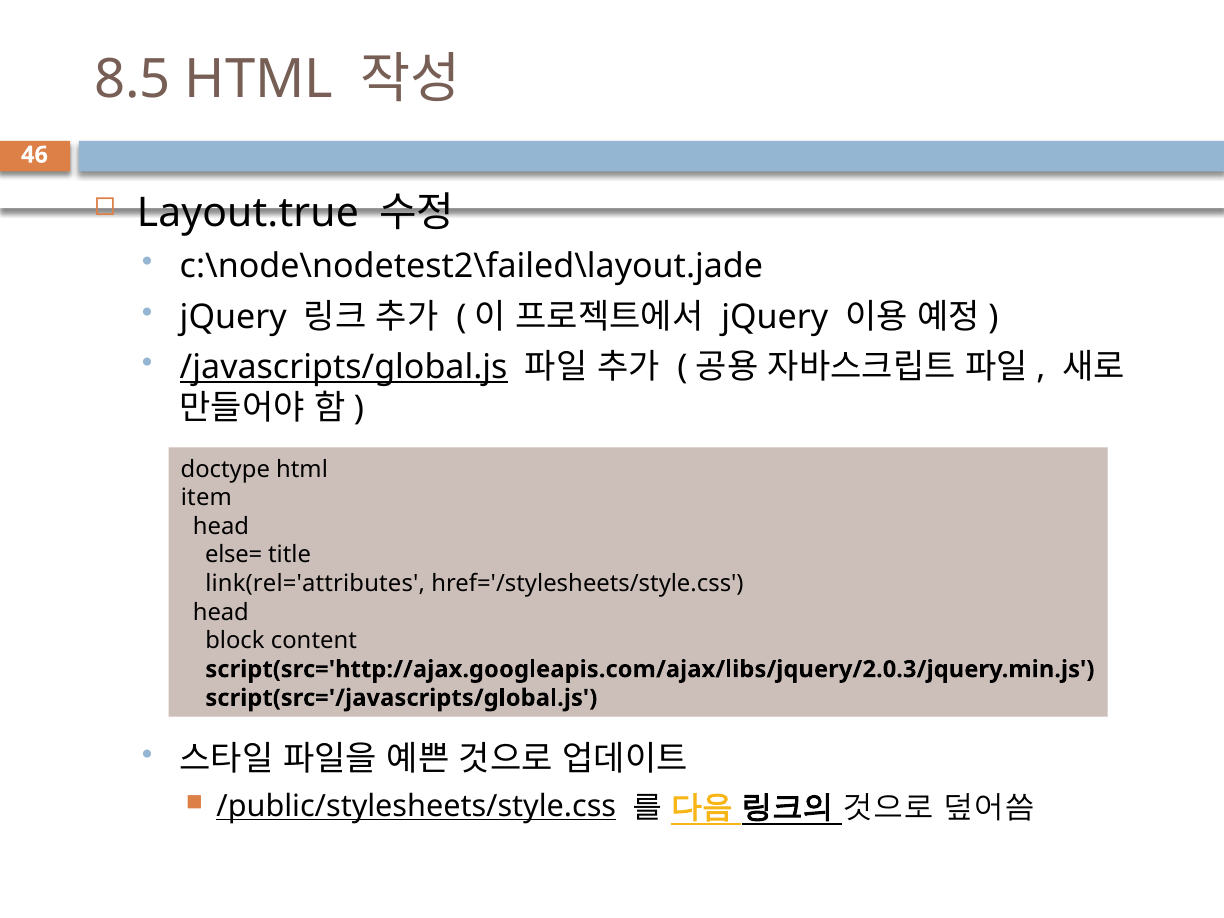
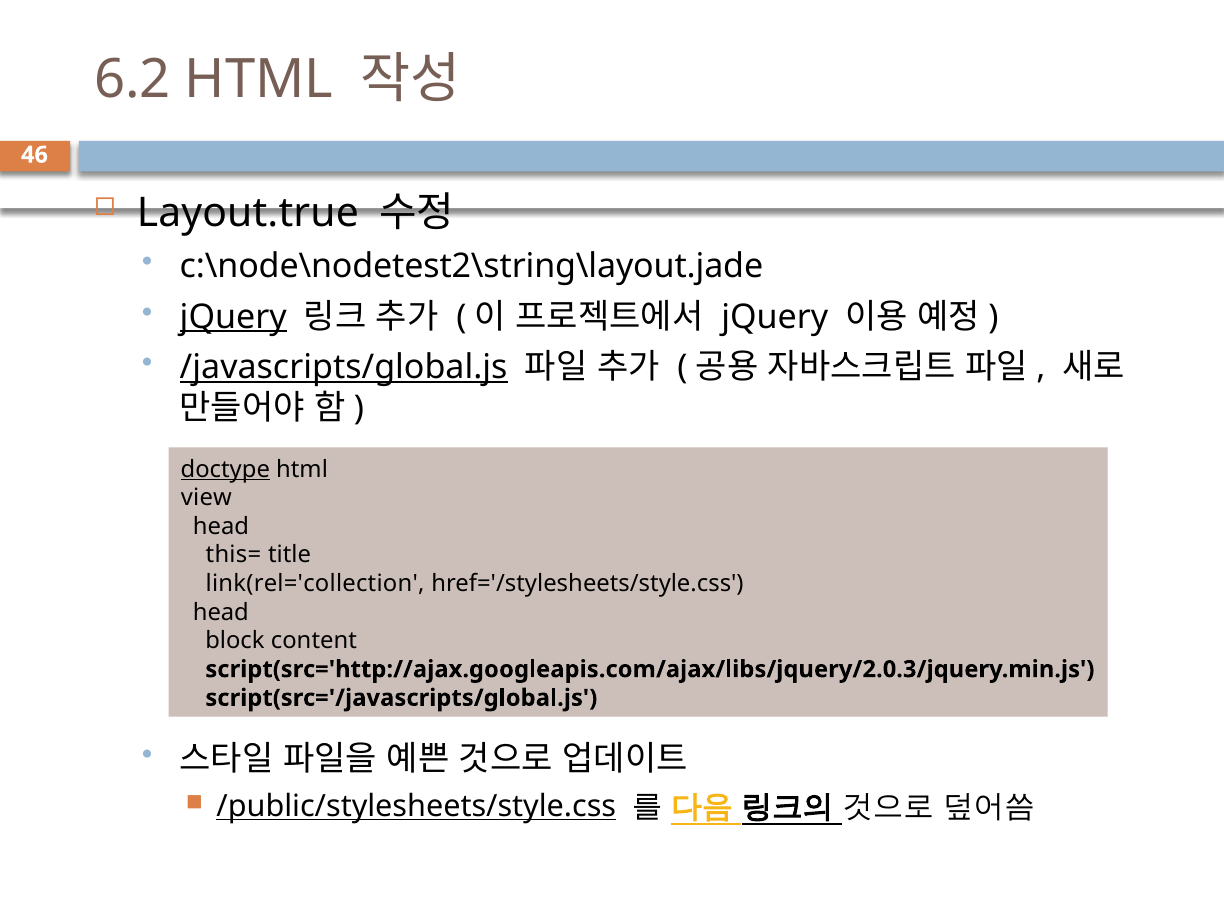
8.5: 8.5 -> 6.2
c:\node\nodetest2\failed\layout.jade: c:\node\nodetest2\failed\layout.jade -> c:\node\nodetest2\string\layout.jade
jQuery at (233, 317) underline: none -> present
doctype underline: none -> present
item: item -> view
else=: else= -> this=
link(rel='attributes: link(rel='attributes -> link(rel='collection
